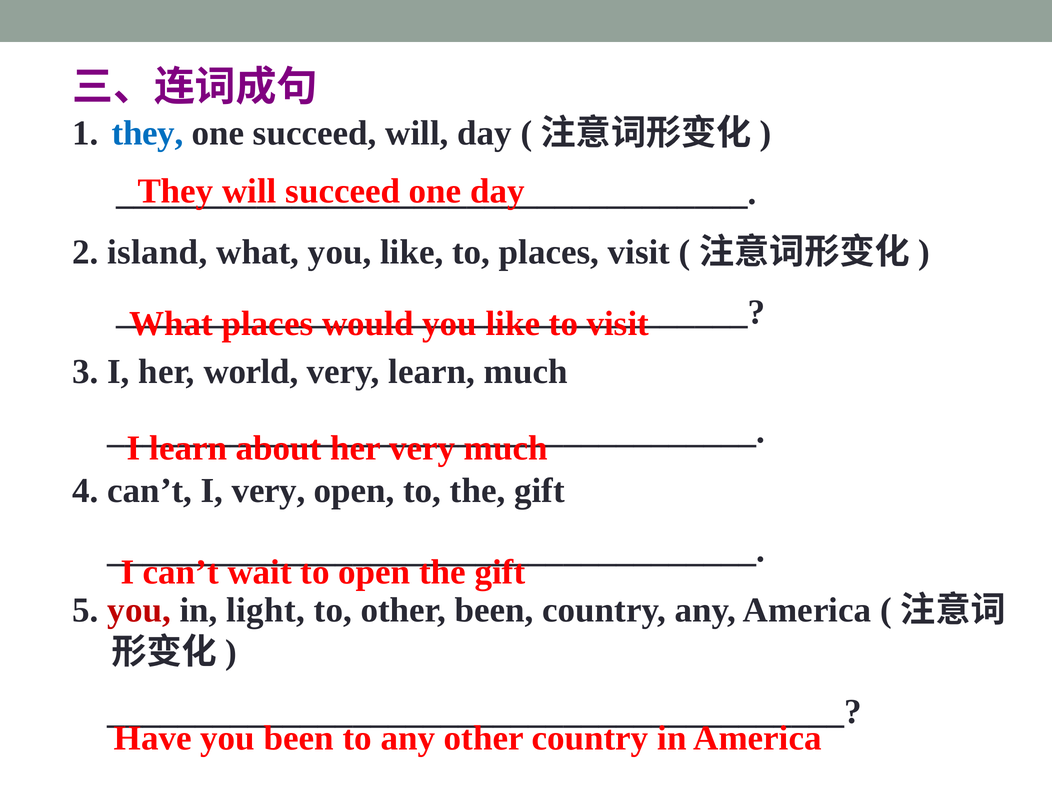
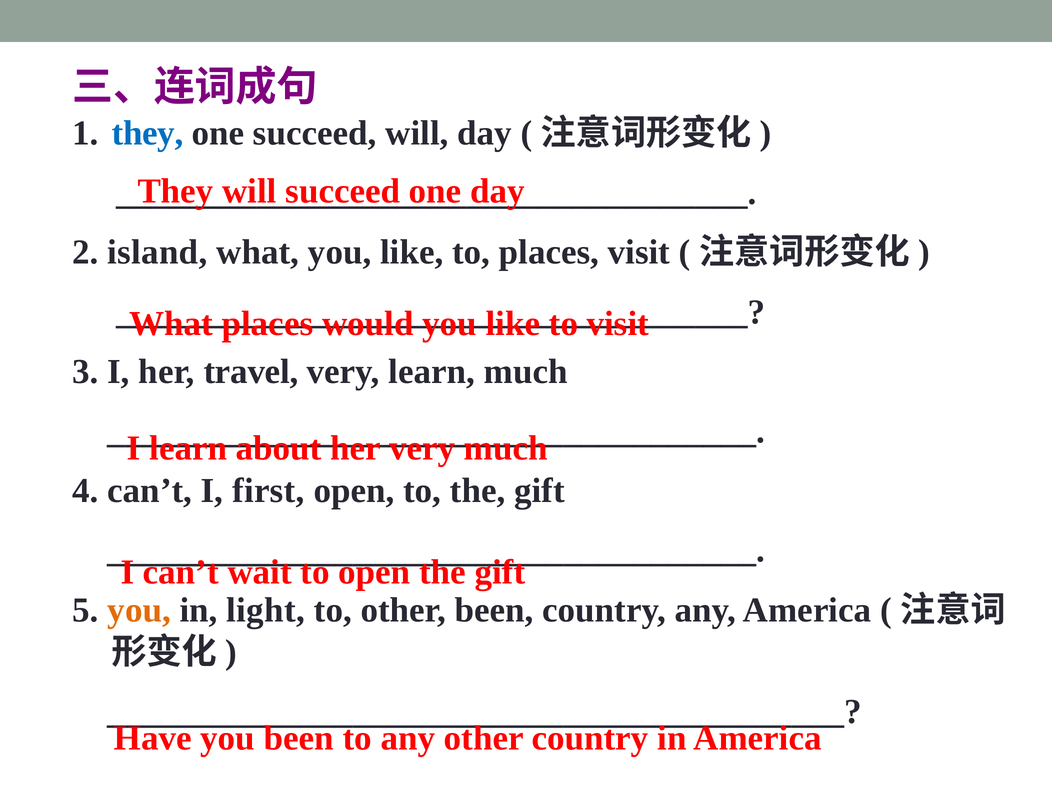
world: world -> travel
I very: very -> first
you at (139, 610) colour: red -> orange
